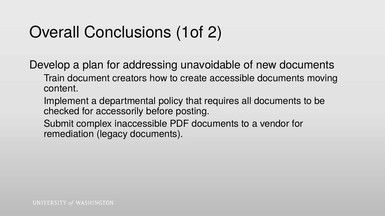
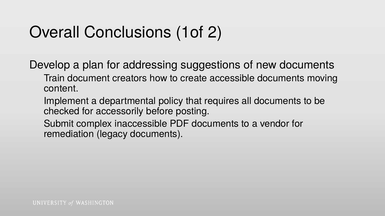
unavoidable: unavoidable -> suggestions
